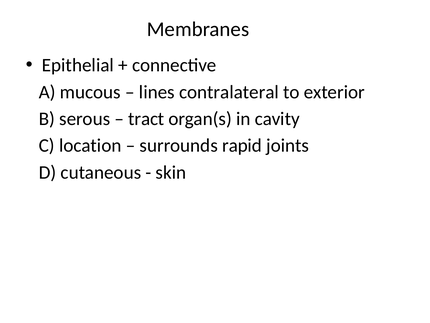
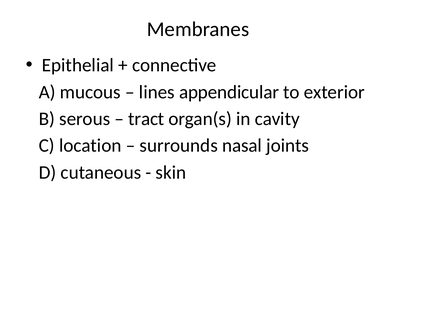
contralateral: contralateral -> appendicular
rapid: rapid -> nasal
